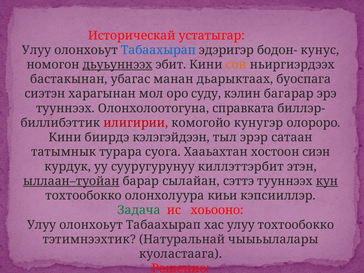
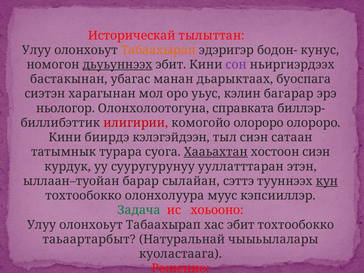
устатыгар: устатыгар -> тылыттан
Табаахырап at (158, 50) colour: blue -> orange
сон colour: orange -> purple
суду: суду -> уьус
тууннээх at (65, 108): тууннээх -> ньологор
комогойо кунугэр: кунугэр -> олороро
тыл эрэр: эрэр -> сиэн
Хааьахтан underline: none -> present
киллэттэрбит: киллэттэрбит -> ууллатттаран
ыллаан–туойан underline: present -> none
киьи: киьи -> муус
хас улуу: улуу -> эбит
тэтимнээхтик: тэтимнээхтик -> таьаартарбыт
